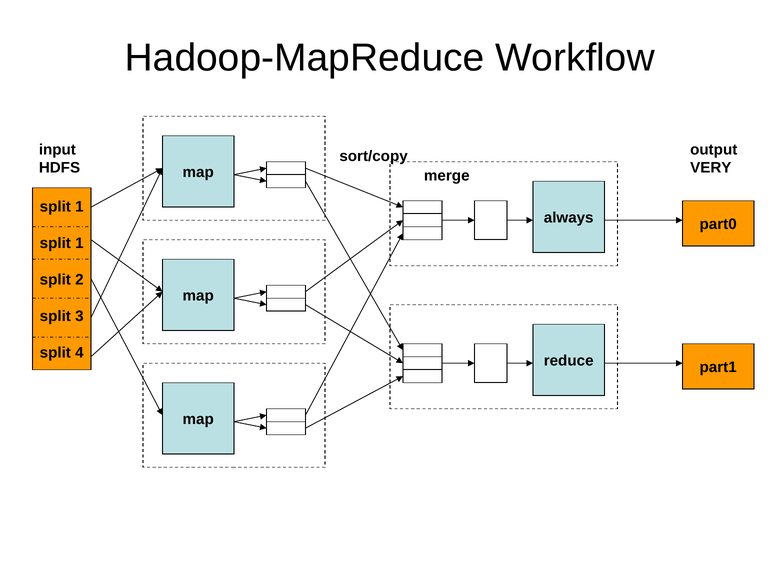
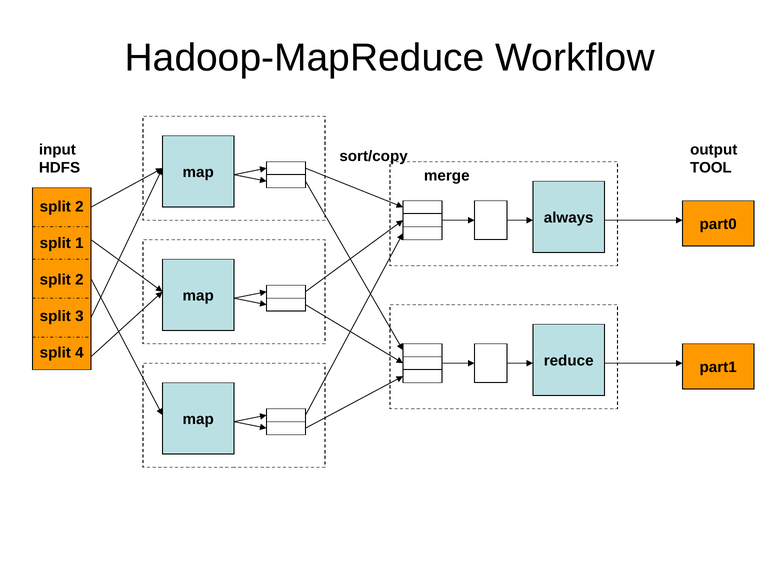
VERY: VERY -> TOOL
1 at (79, 207): 1 -> 2
